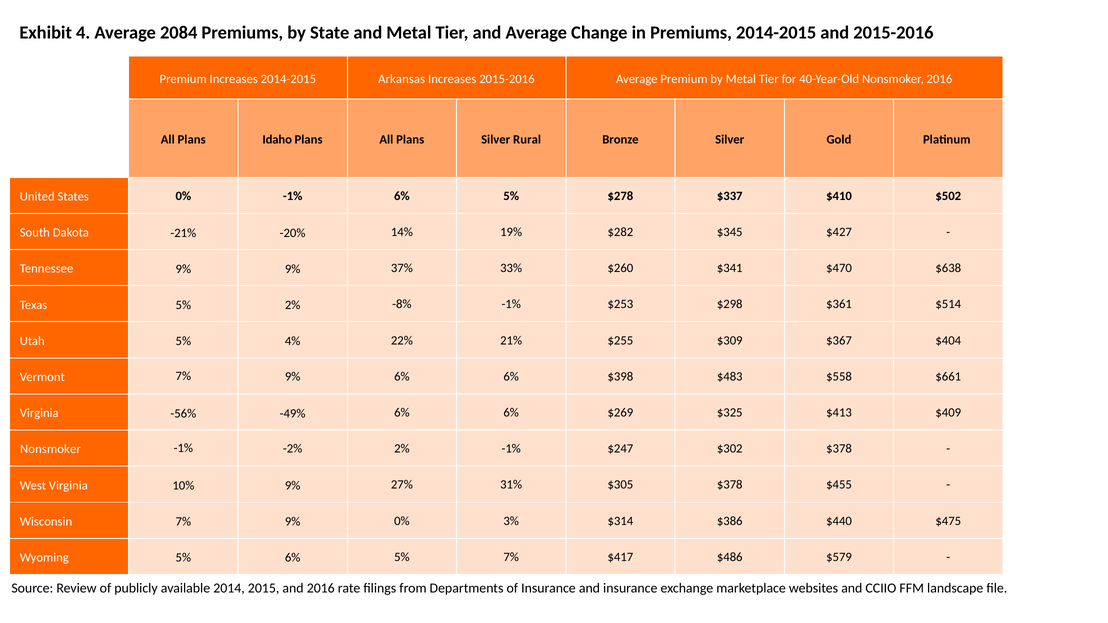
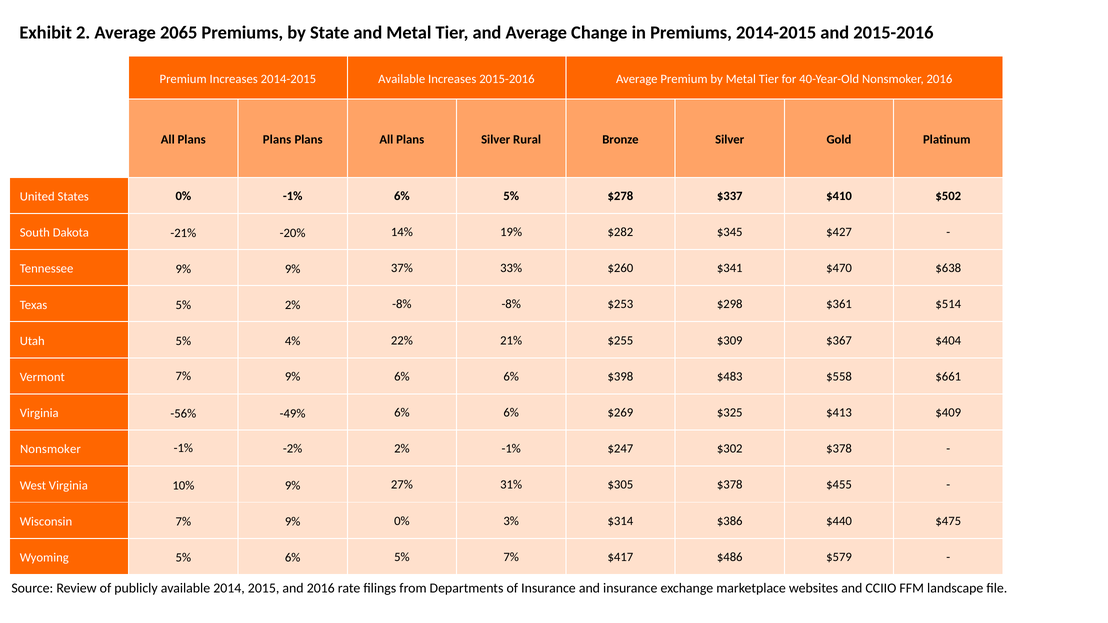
4: 4 -> 2
2084: 2084 -> 2065
2014-2015 Arkansas: Arkansas -> Available
All Plans Idaho: Idaho -> Plans
-8% -1%: -1% -> -8%
